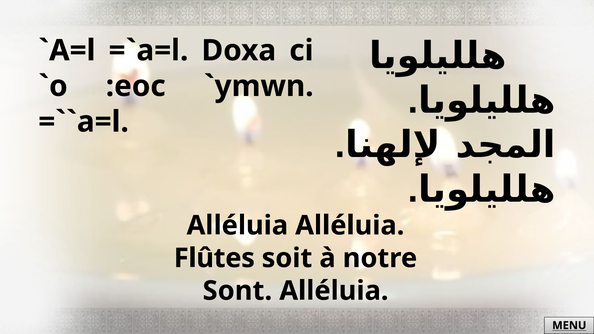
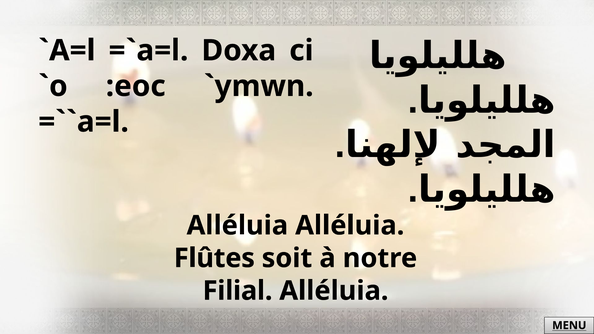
Sont: Sont -> Filial
